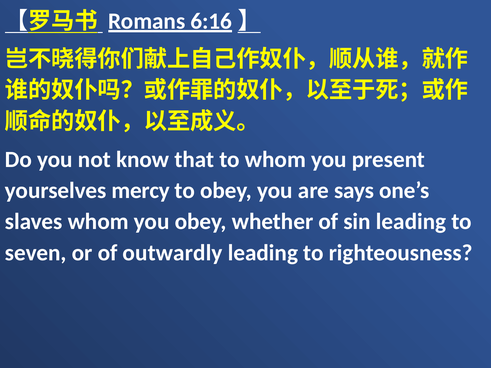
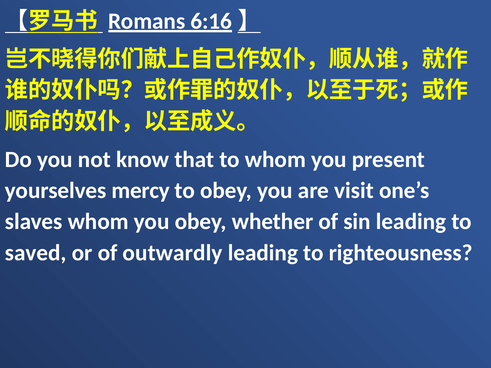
says: says -> visit
seven: seven -> saved
